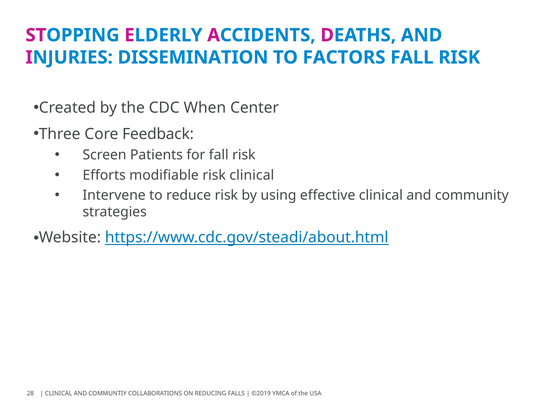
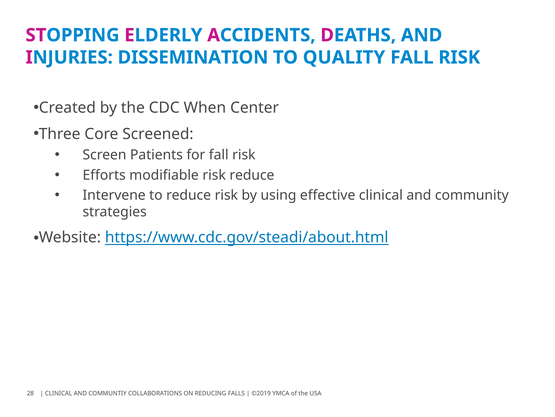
FACTORS: FACTORS -> QUALITY
Feedback: Feedback -> Screened
risk clinical: clinical -> reduce
